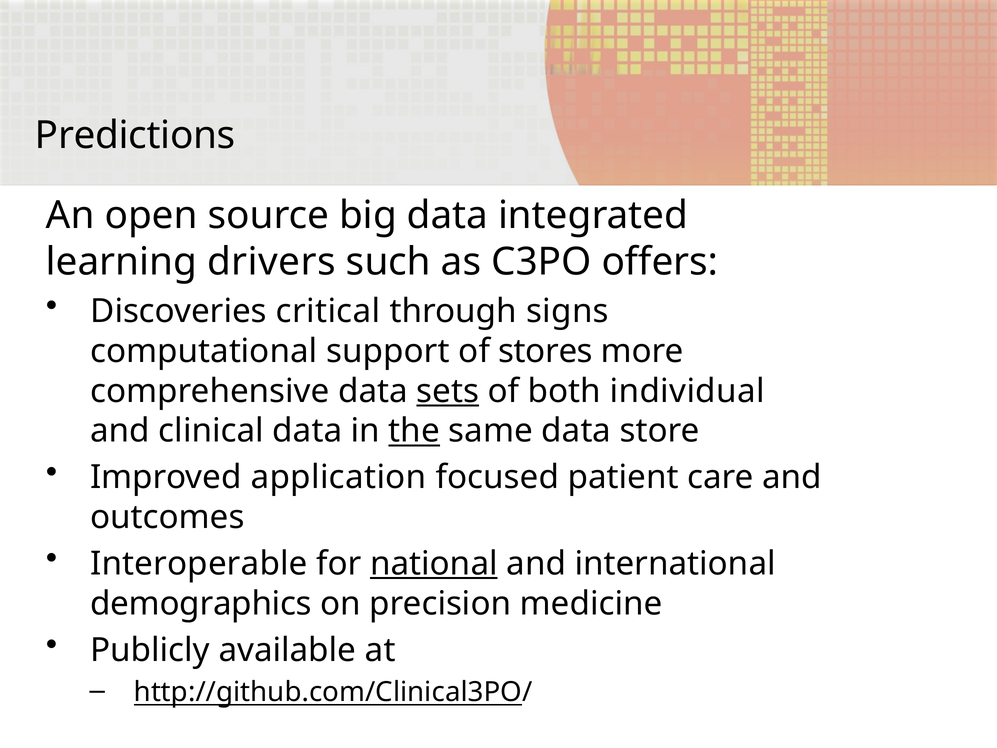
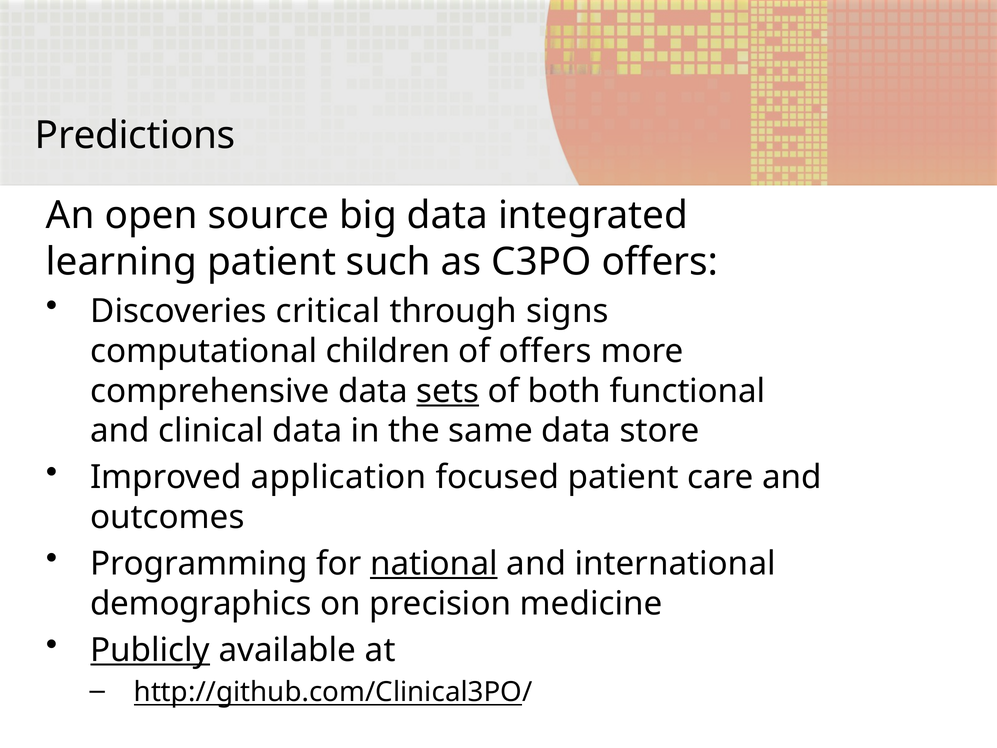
learning drivers: drivers -> patient
support: support -> children
of stores: stores -> offers
individual: individual -> functional
the underline: present -> none
Interoperable: Interoperable -> Programming
Publicly underline: none -> present
